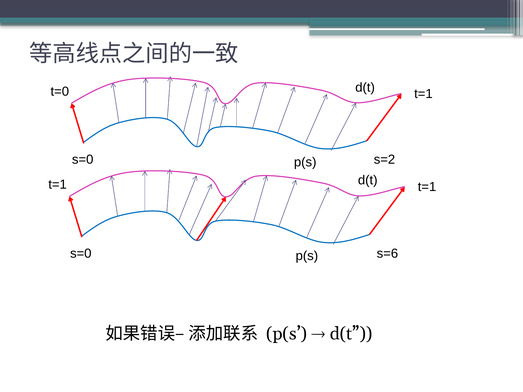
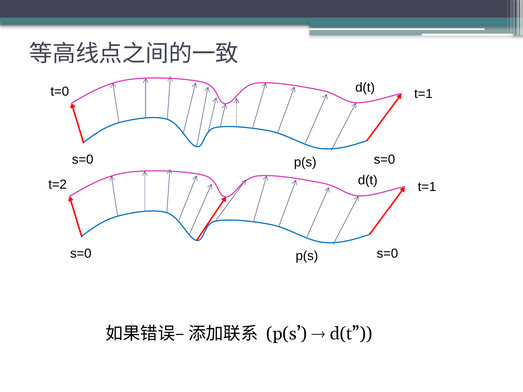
s=2 at (384, 160): s=2 -> s=0
t=1 at (58, 185): t=1 -> t=2
s=6 at (387, 254): s=6 -> s=0
